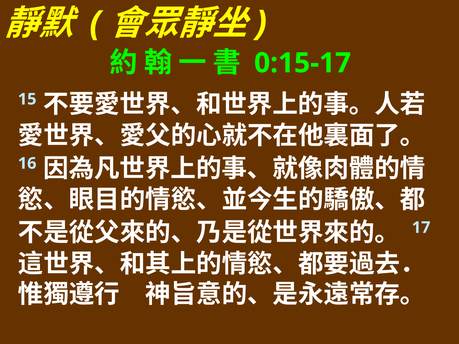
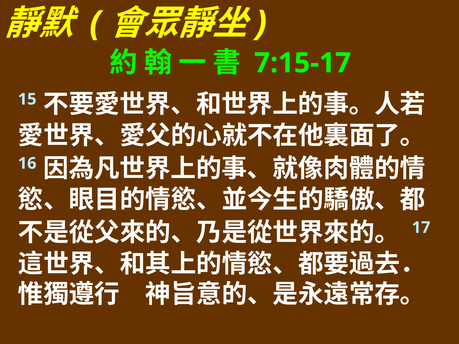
0:15-17: 0:15-17 -> 7:15-17
